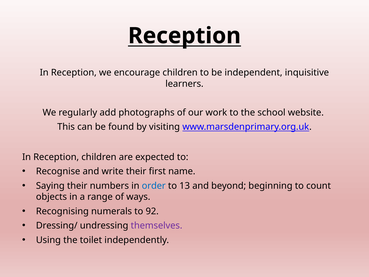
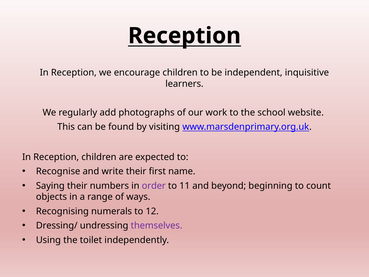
order colour: blue -> purple
13: 13 -> 11
92: 92 -> 12
